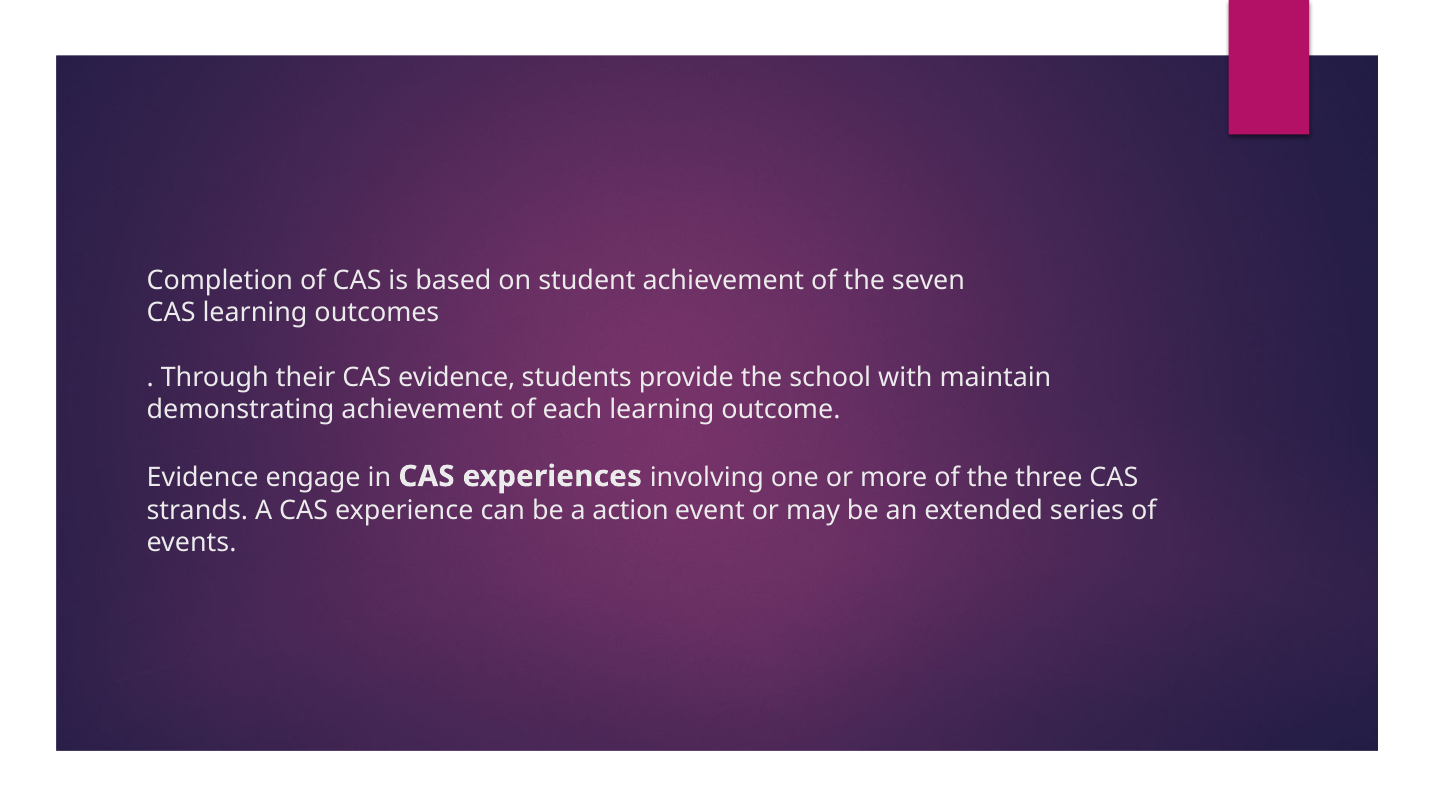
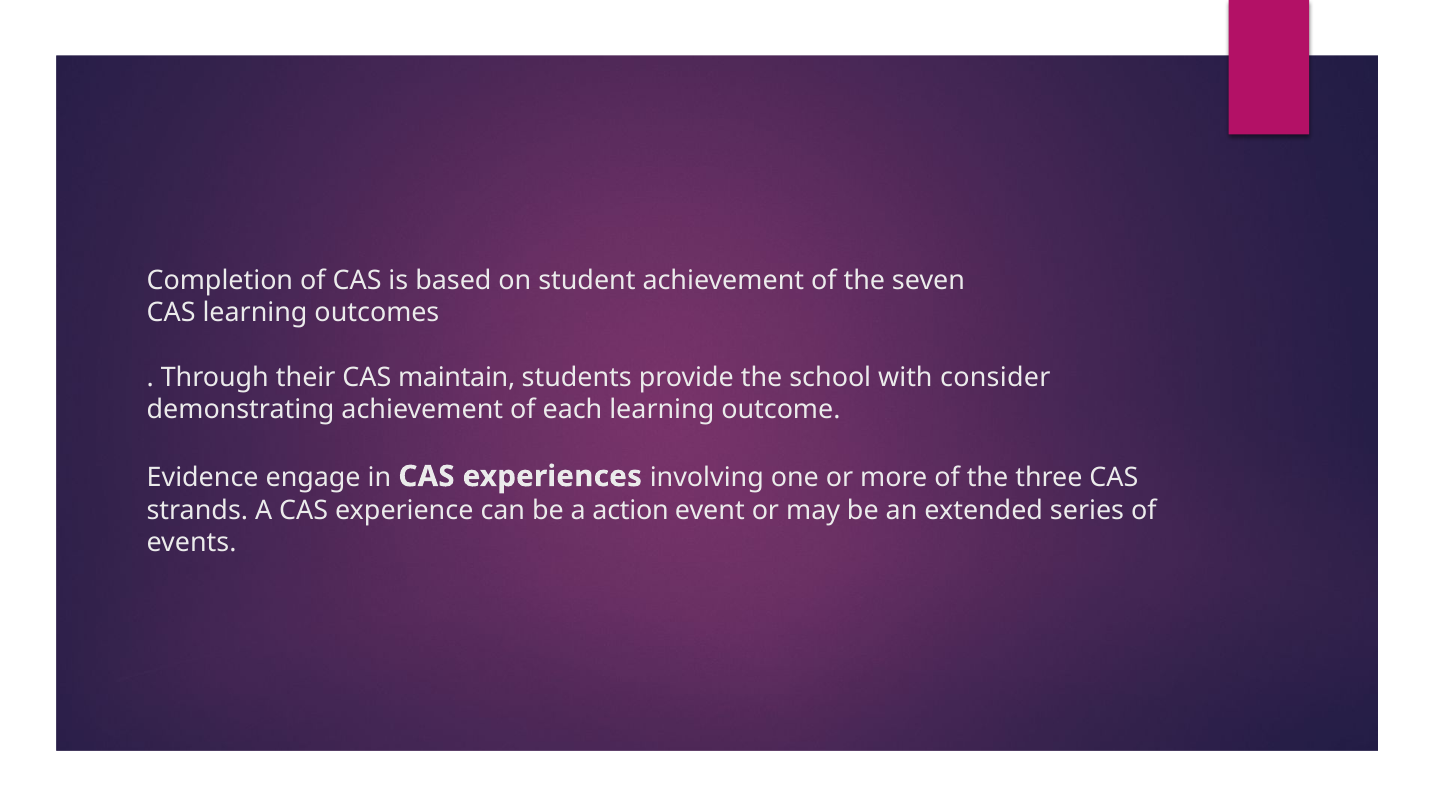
CAS evidence: evidence -> maintain
maintain: maintain -> consider
